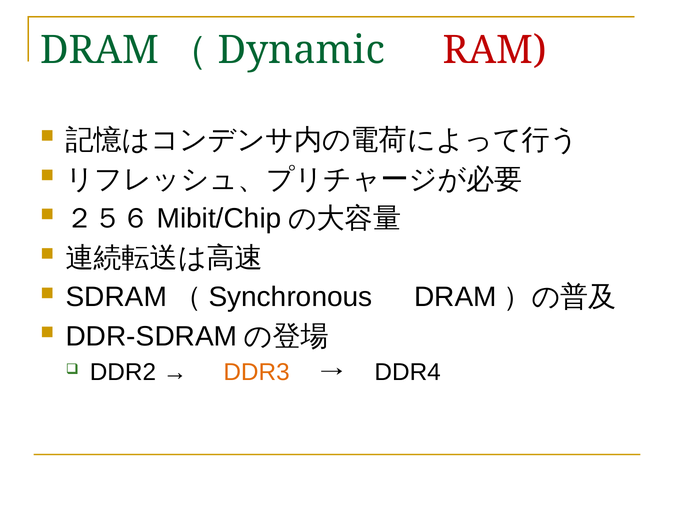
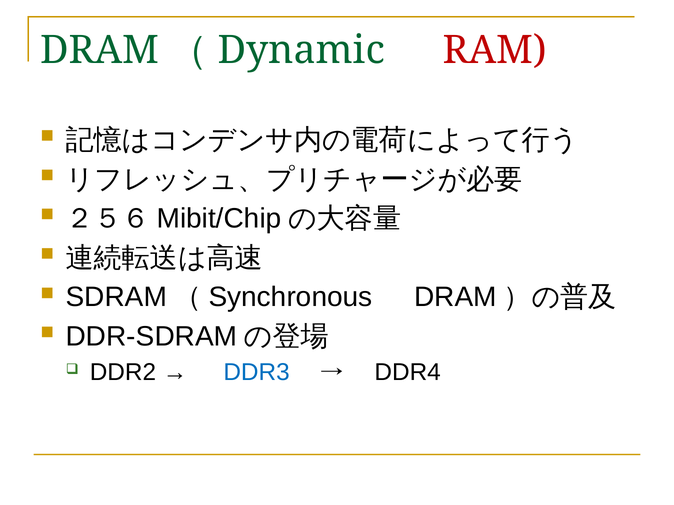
DDR3 colour: orange -> blue
